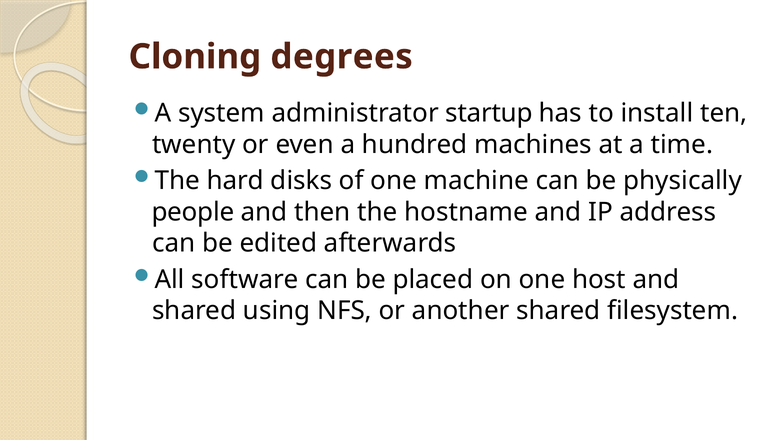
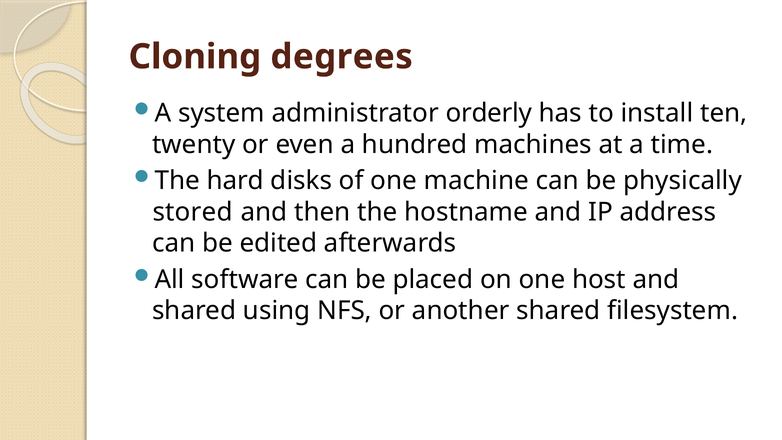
startup: startup -> orderly
people: people -> stored
